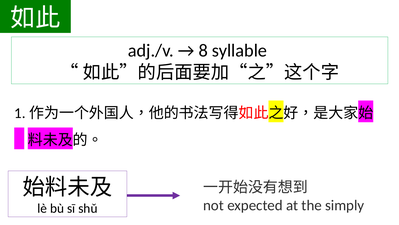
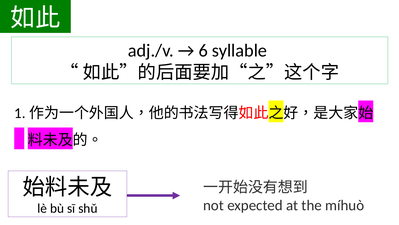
8: 8 -> 6
simply: simply -> míhuò
